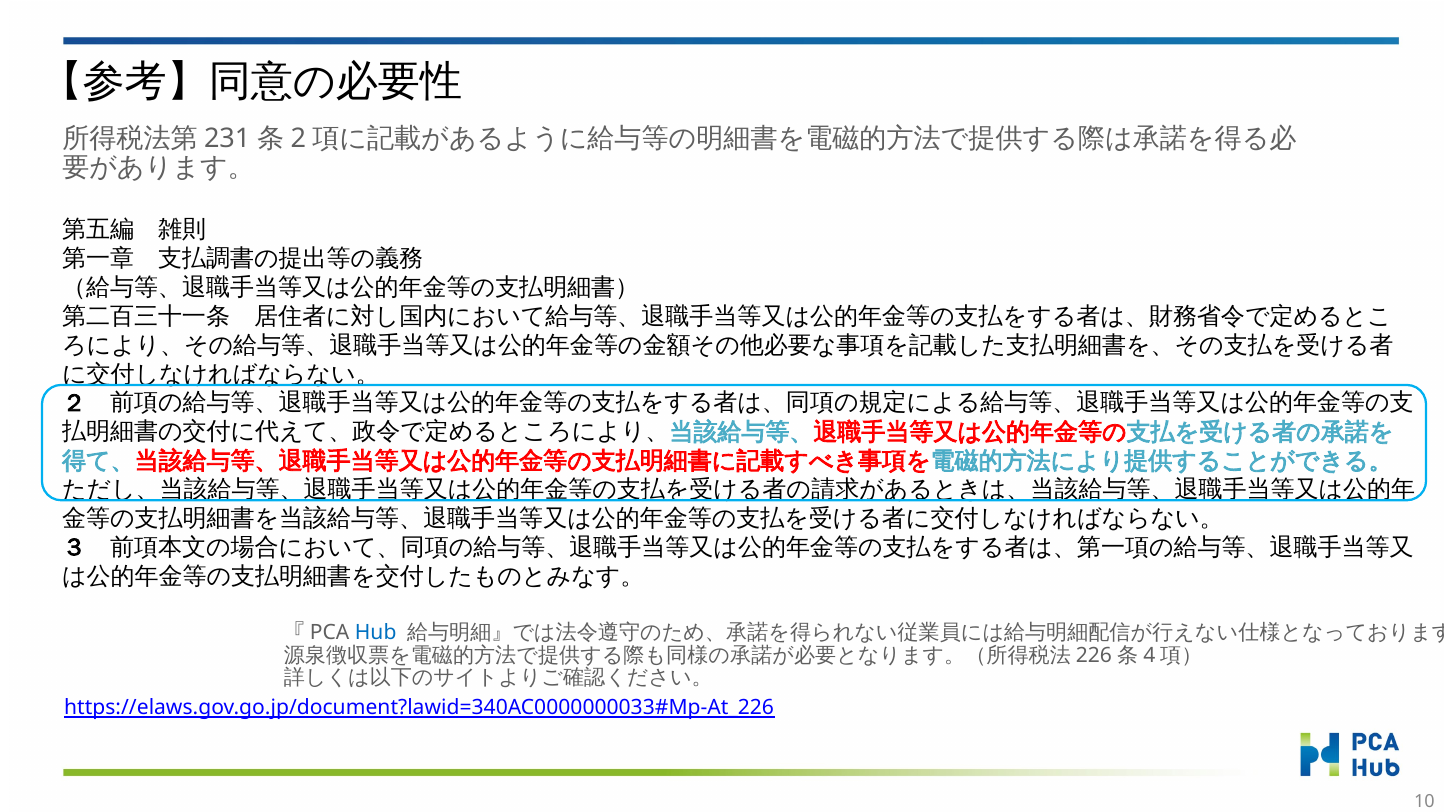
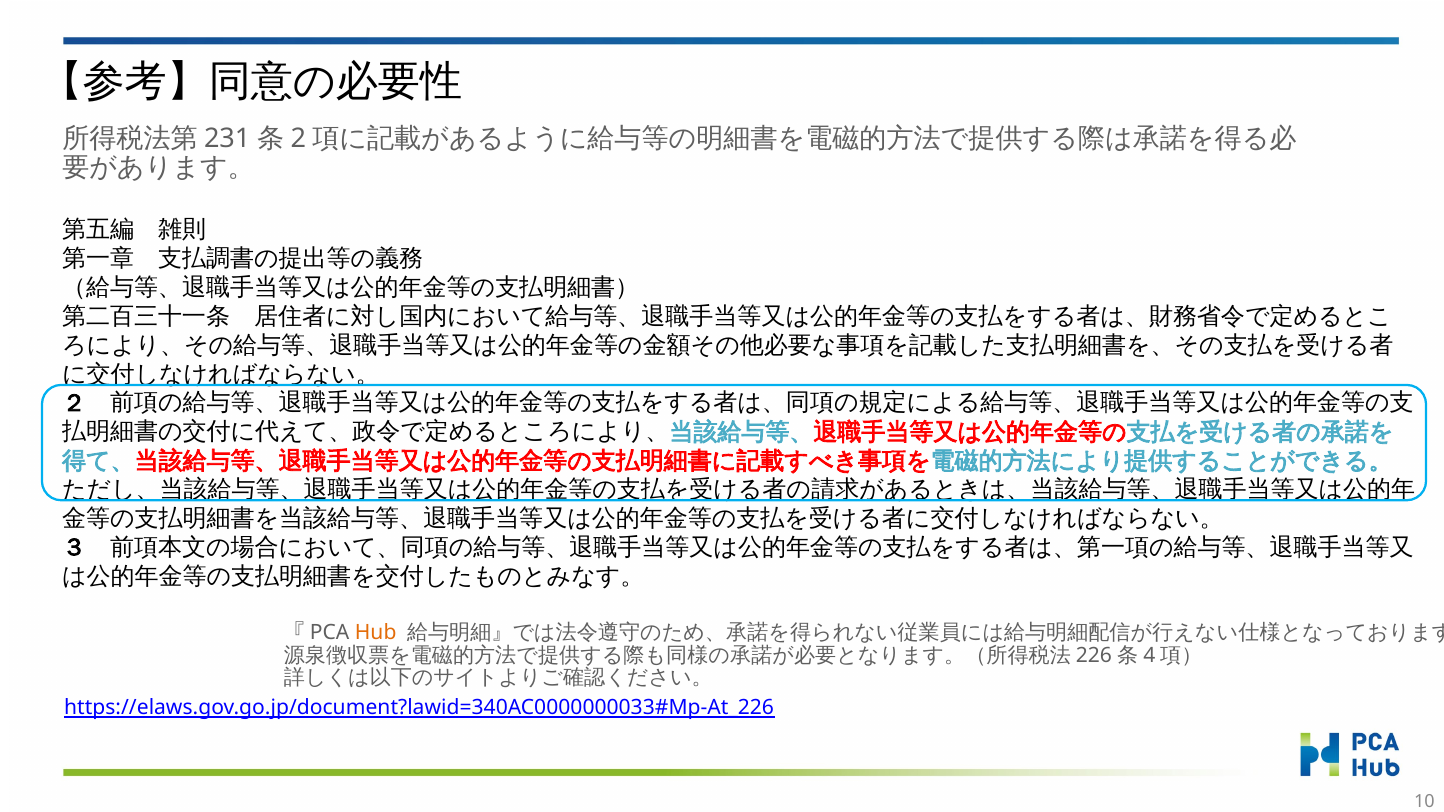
Hub colour: blue -> orange
